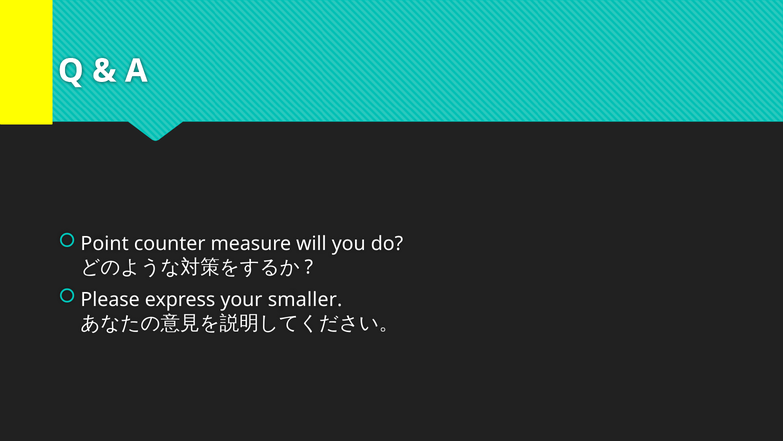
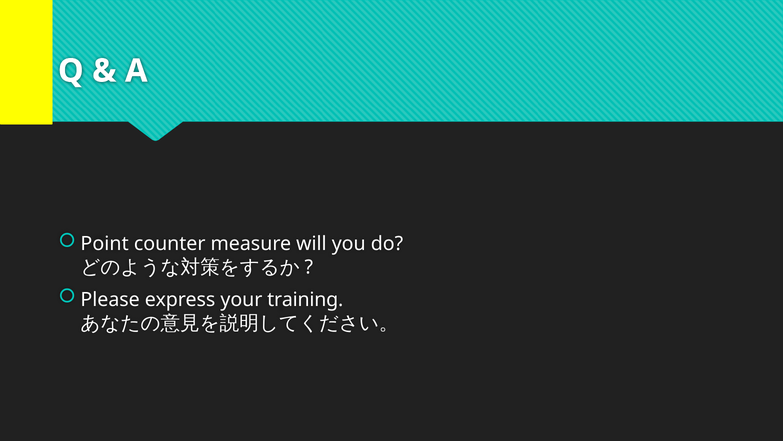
smaller: smaller -> training
